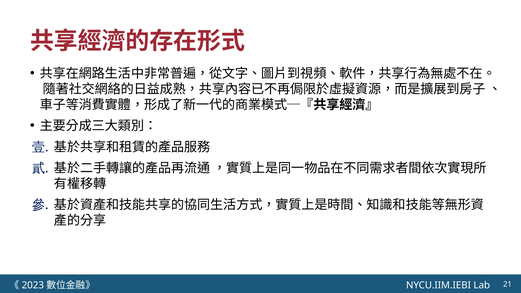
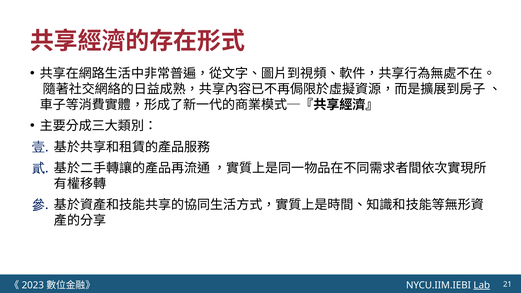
Lab underline: none -> present
